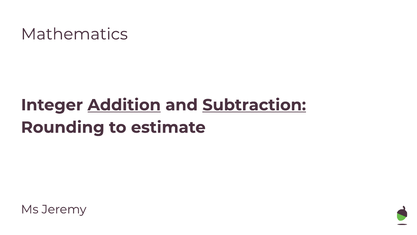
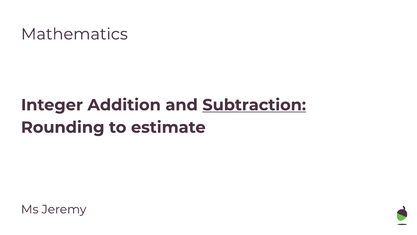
Addition underline: present -> none
